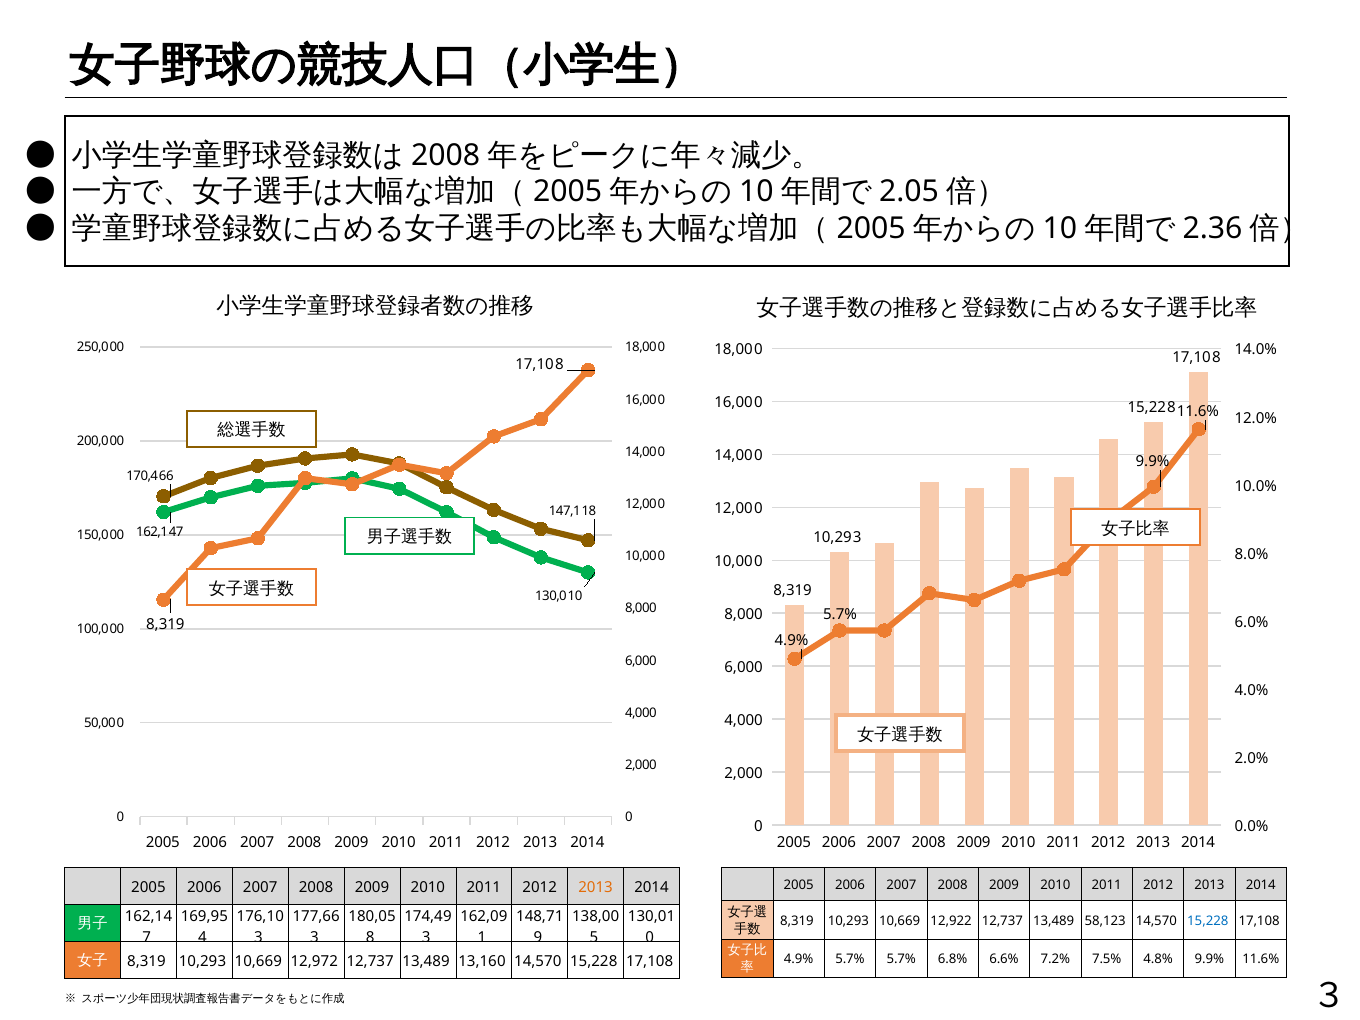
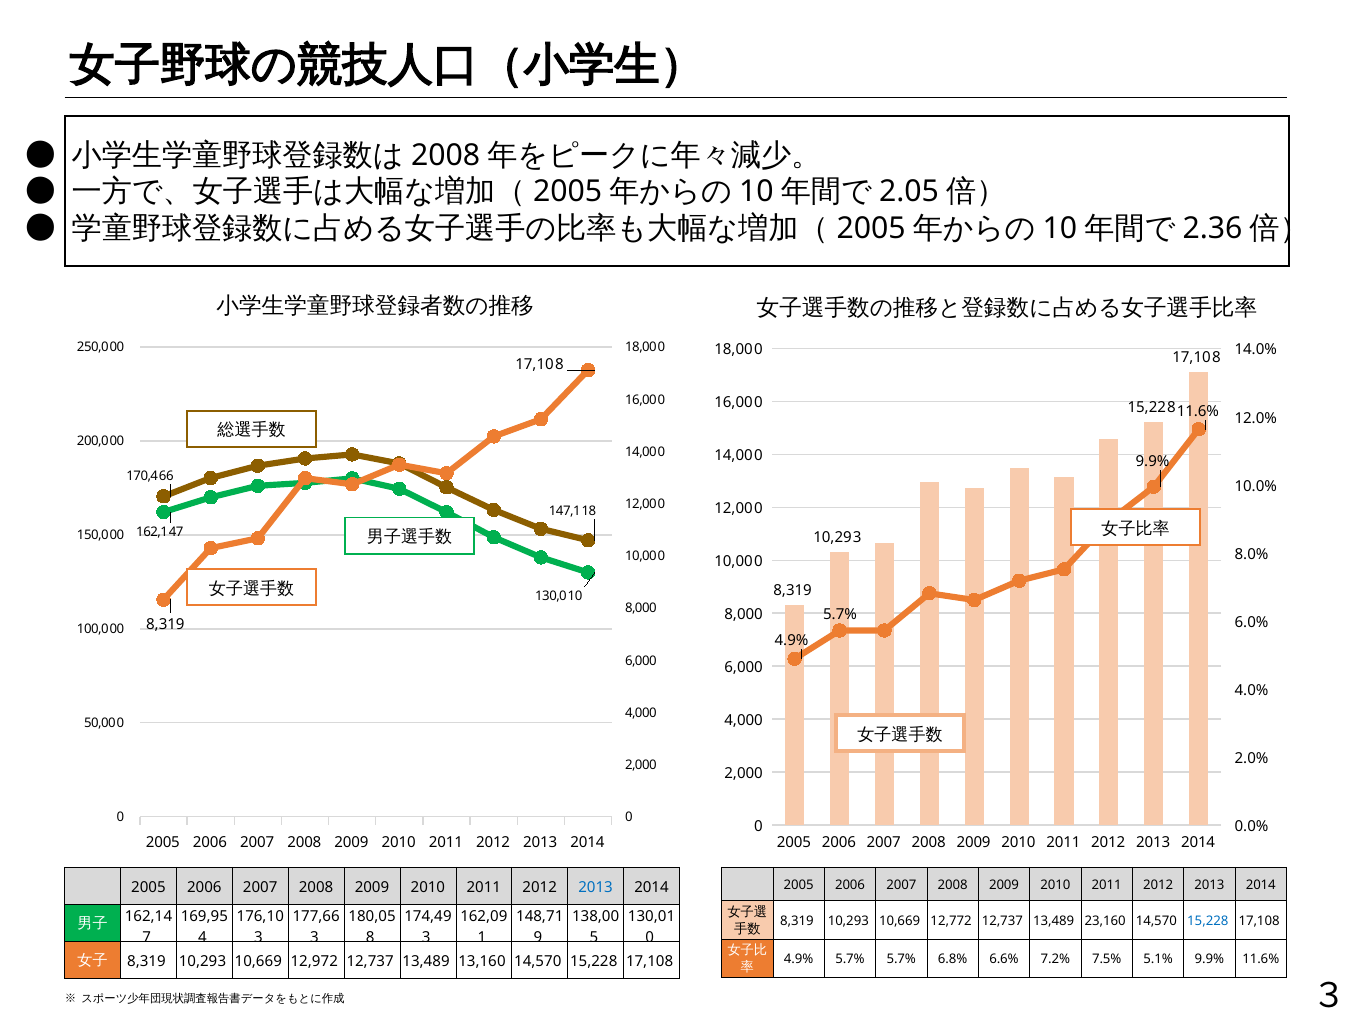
2013 at (596, 887) colour: orange -> blue
12,922: 12,922 -> 12,772
58,123: 58,123 -> 23,160
4.8%: 4.8% -> 5.1%
